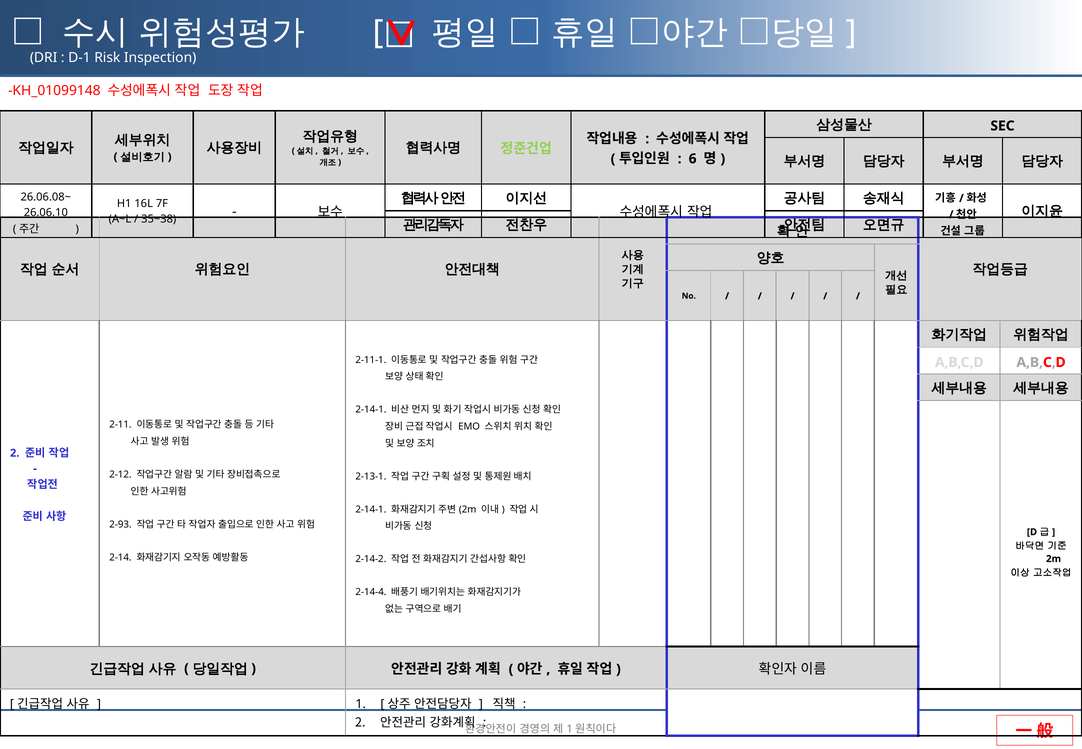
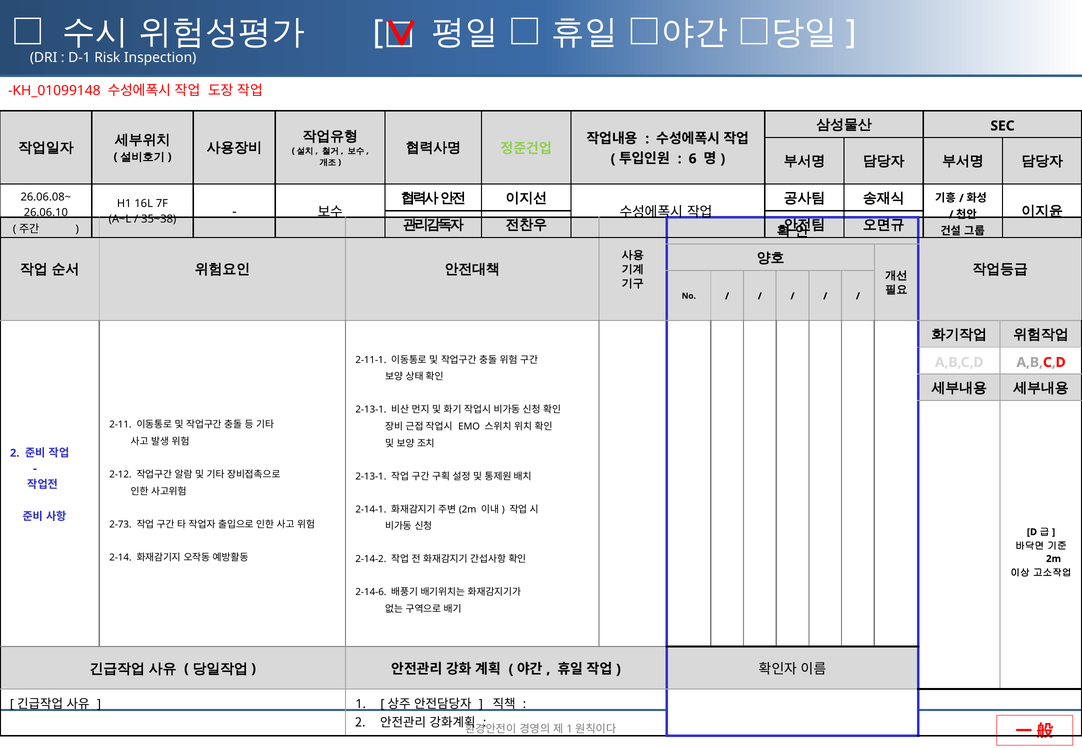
2-14-1 at (371, 410): 2-14-1 -> 2-13-1
2-93: 2-93 -> 2-73
2-14-4: 2-14-4 -> 2-14-6
